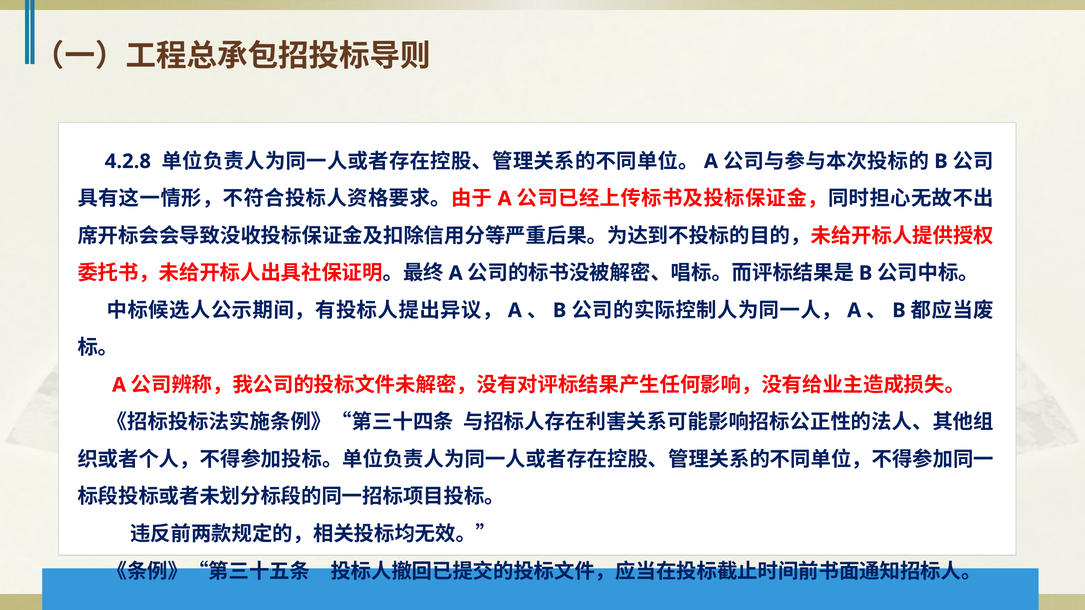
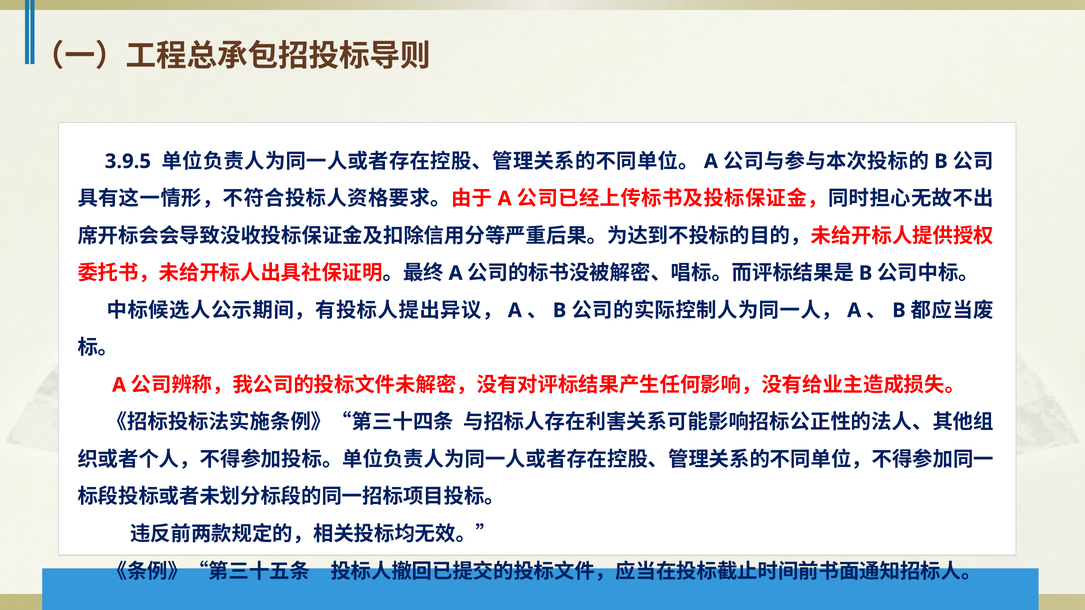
4.2.8: 4.2.8 -> 3.9.5
